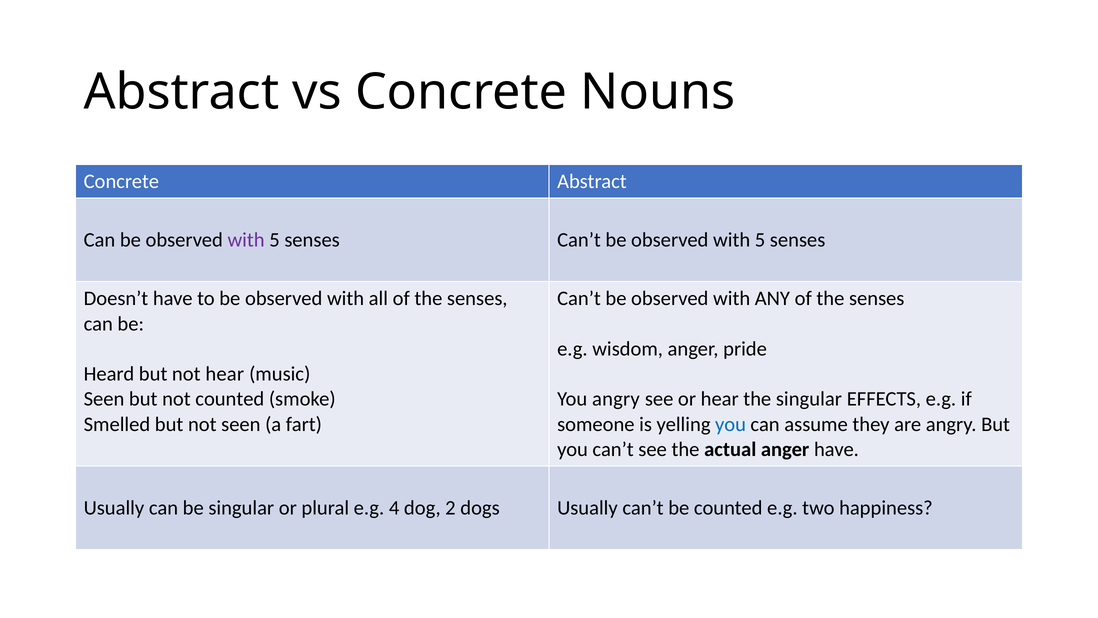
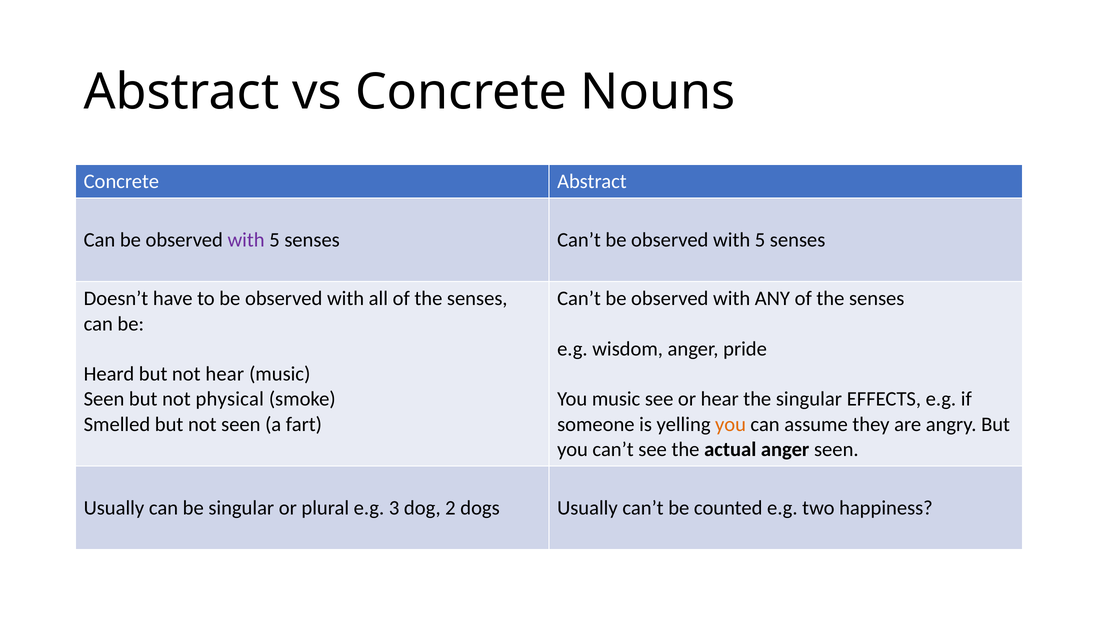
not counted: counted -> physical
You angry: angry -> music
you at (731, 424) colour: blue -> orange
anger have: have -> seen
4: 4 -> 3
